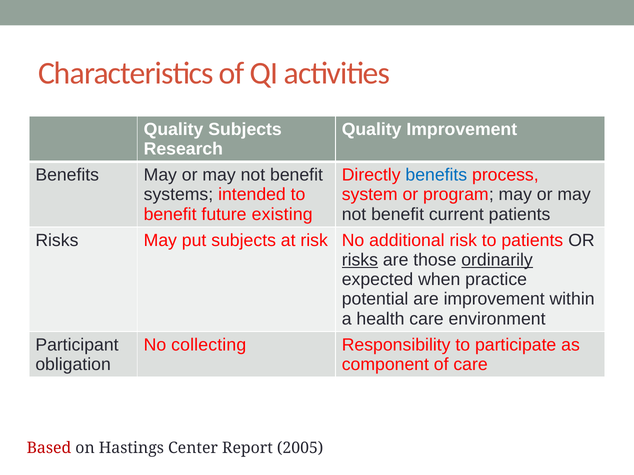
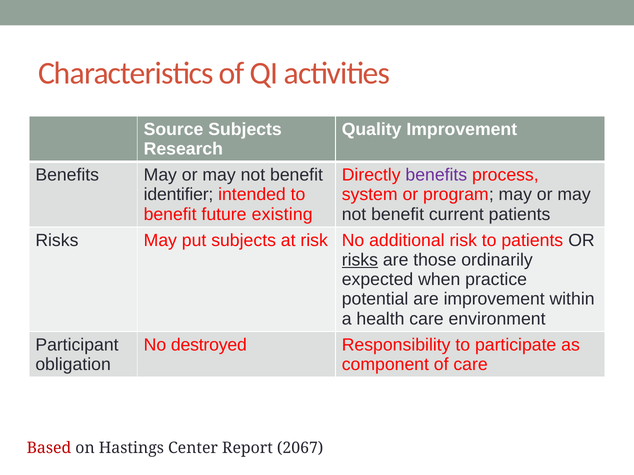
Quality at (174, 130): Quality -> Source
benefits at (436, 175) colour: blue -> purple
systems: systems -> identifier
ordinarily underline: present -> none
collecting: collecting -> destroyed
2005: 2005 -> 2067
